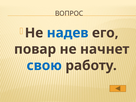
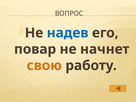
свою colour: blue -> orange
